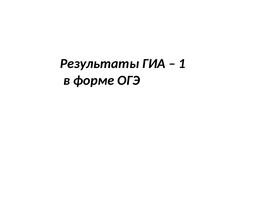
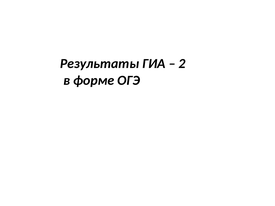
1: 1 -> 2
